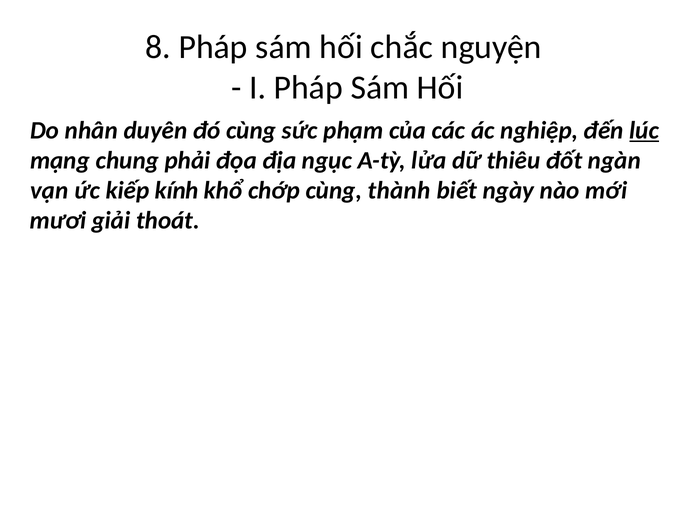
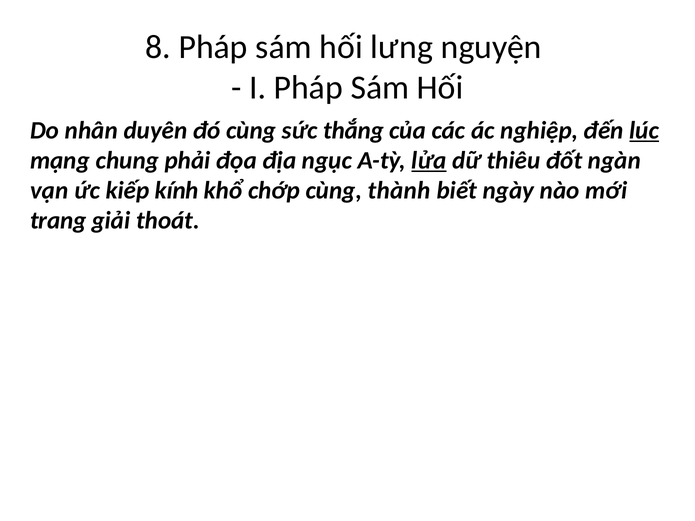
chắc: chắc -> lưng
phạm: phạm -> thắng
lửa underline: none -> present
mươi: mươi -> trang
